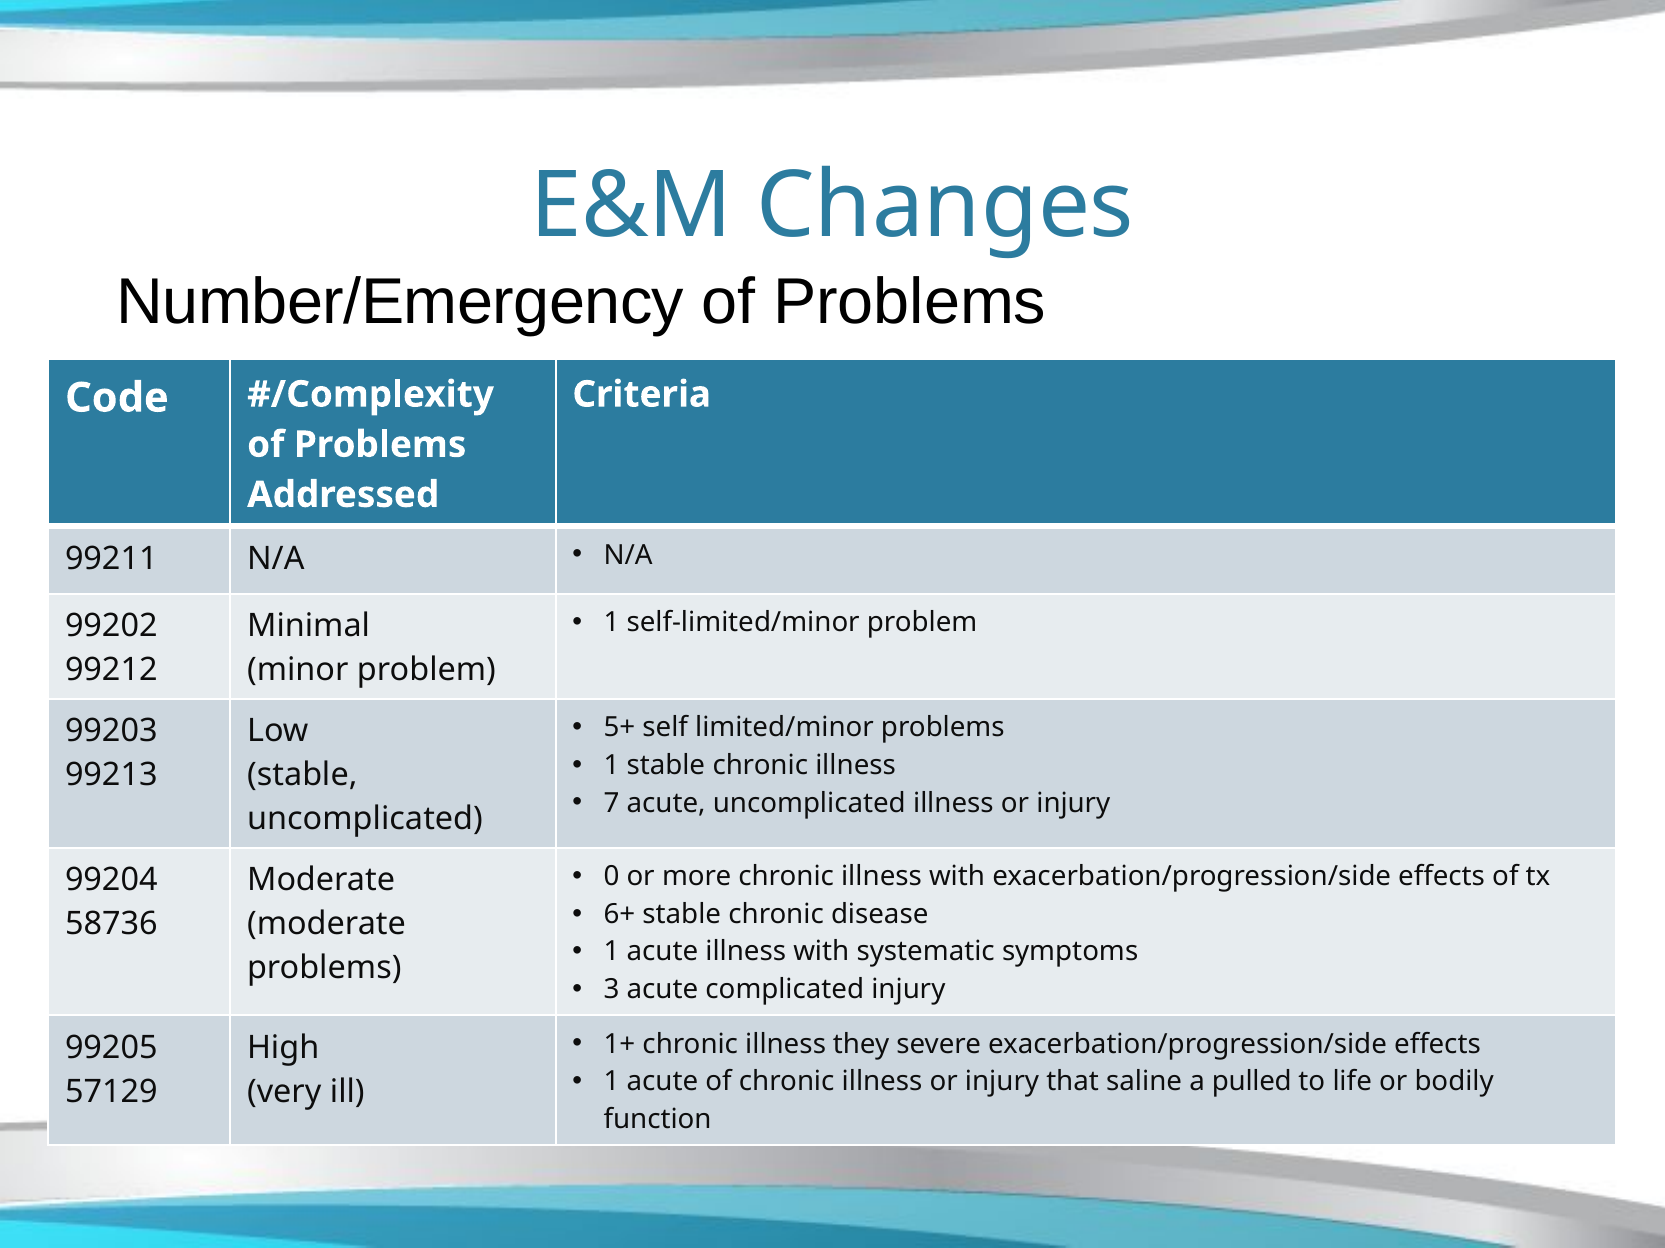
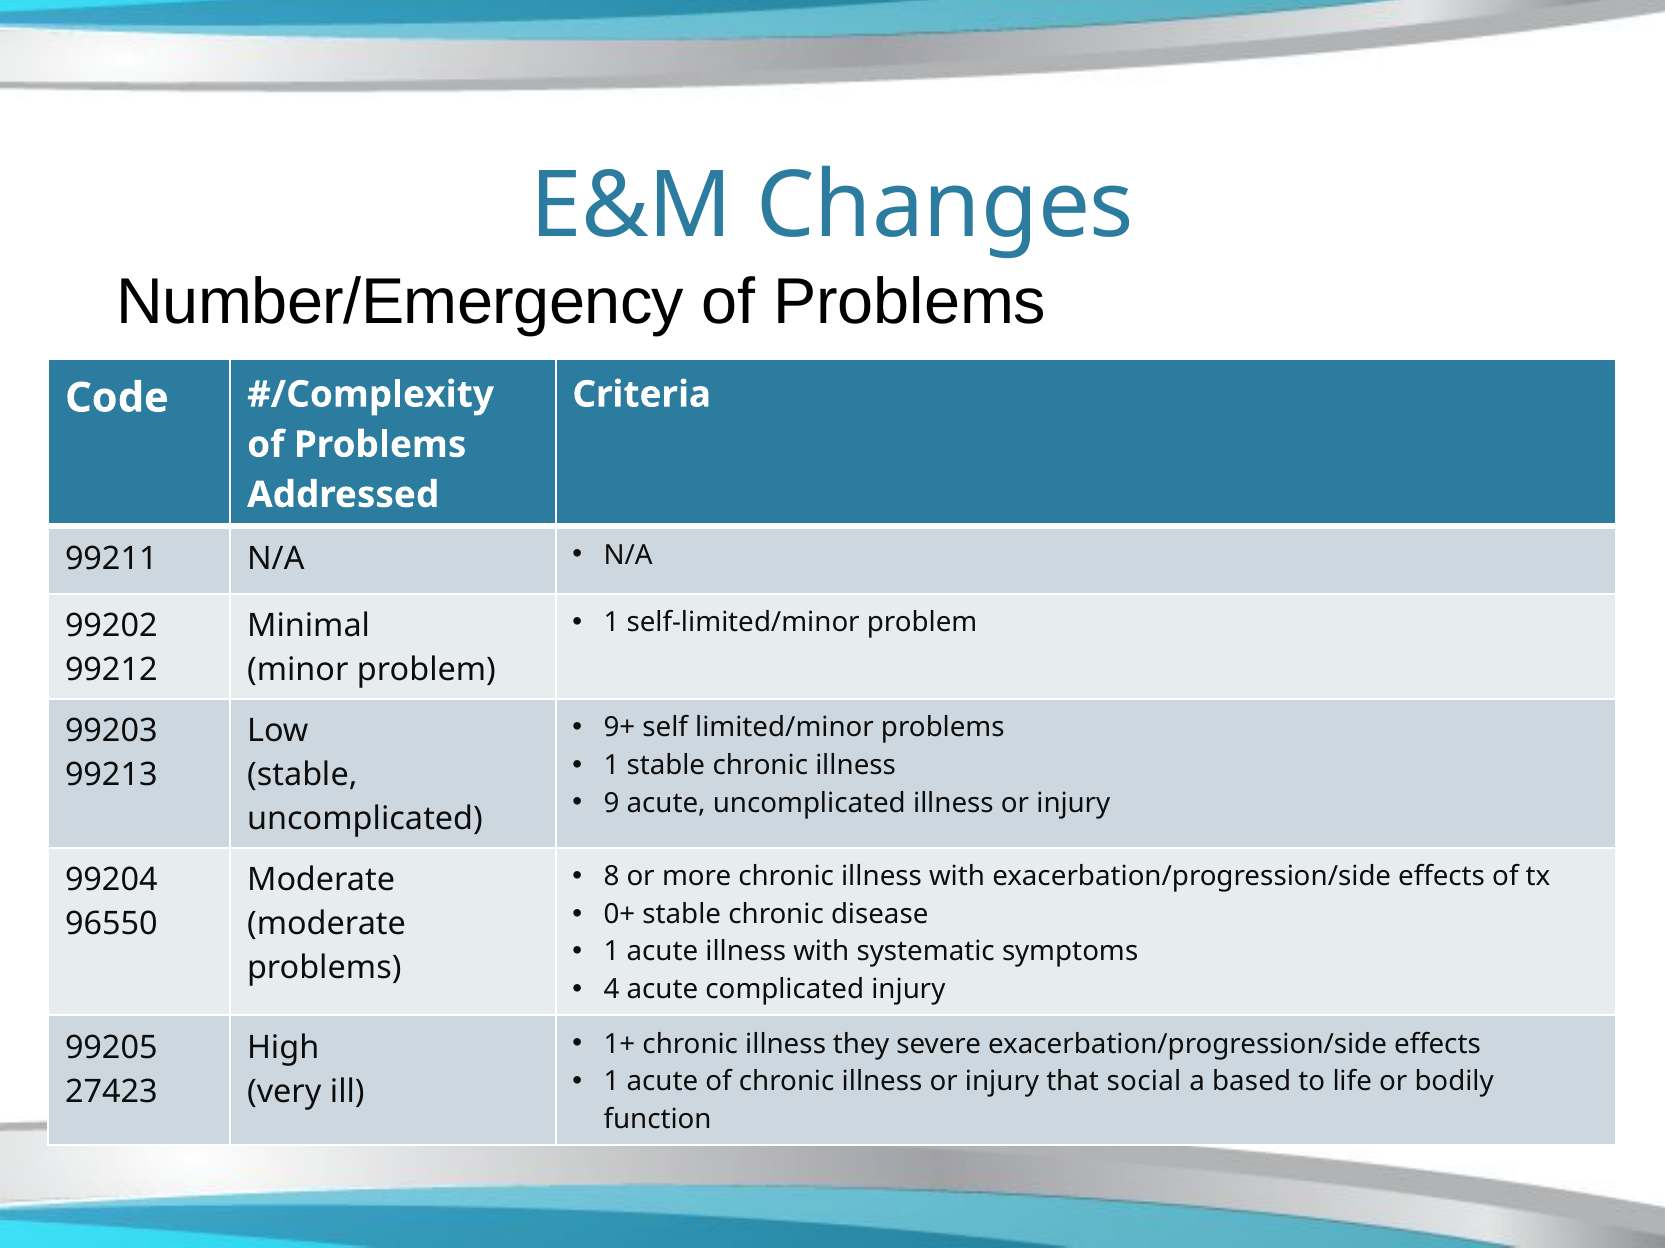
5+: 5+ -> 9+
7: 7 -> 9
0: 0 -> 8
6+: 6+ -> 0+
58736: 58736 -> 96550
3: 3 -> 4
saline: saline -> social
pulled: pulled -> based
57129: 57129 -> 27423
